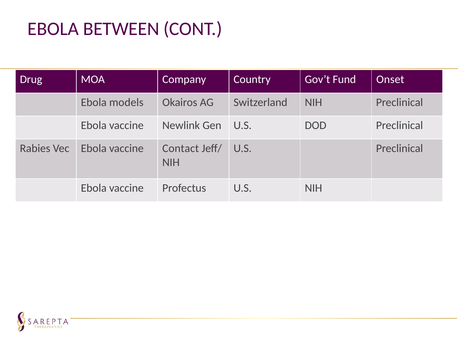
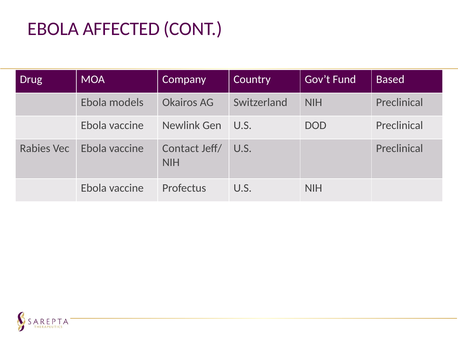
BETWEEN: BETWEEN -> AFFECTED
Onset: Onset -> Based
